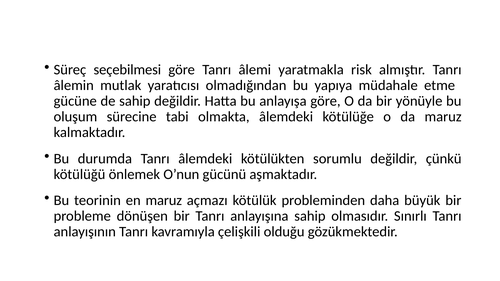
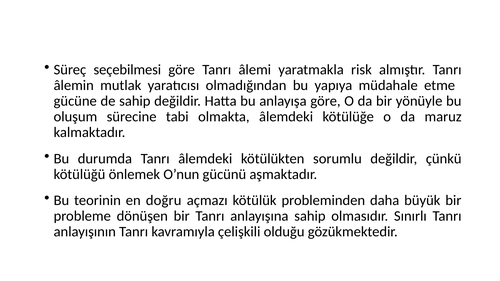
en maruz: maruz -> doğru
